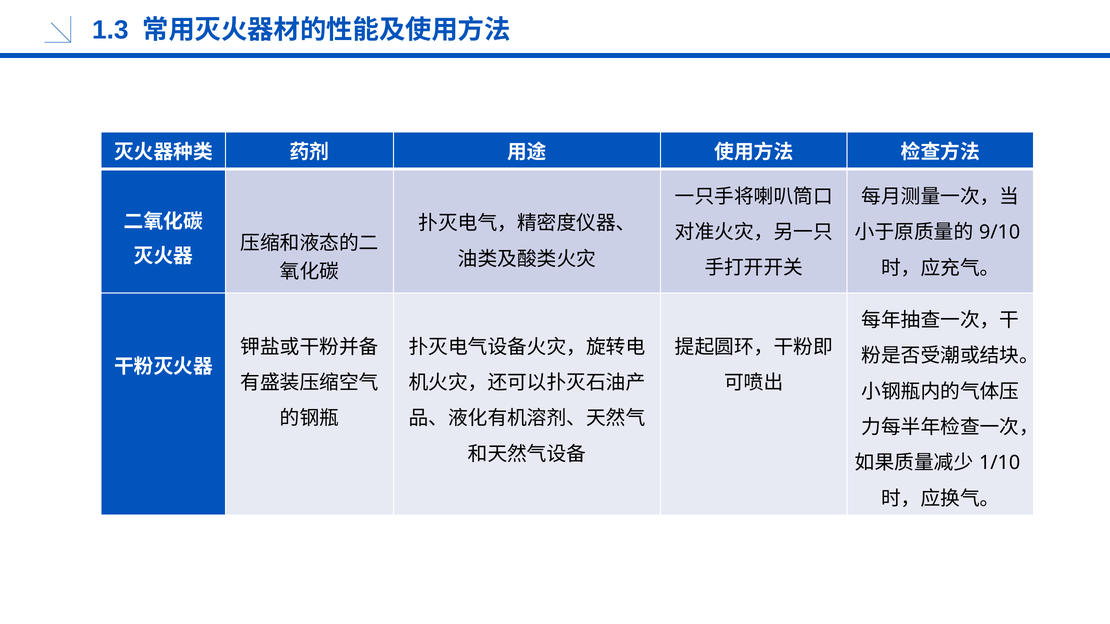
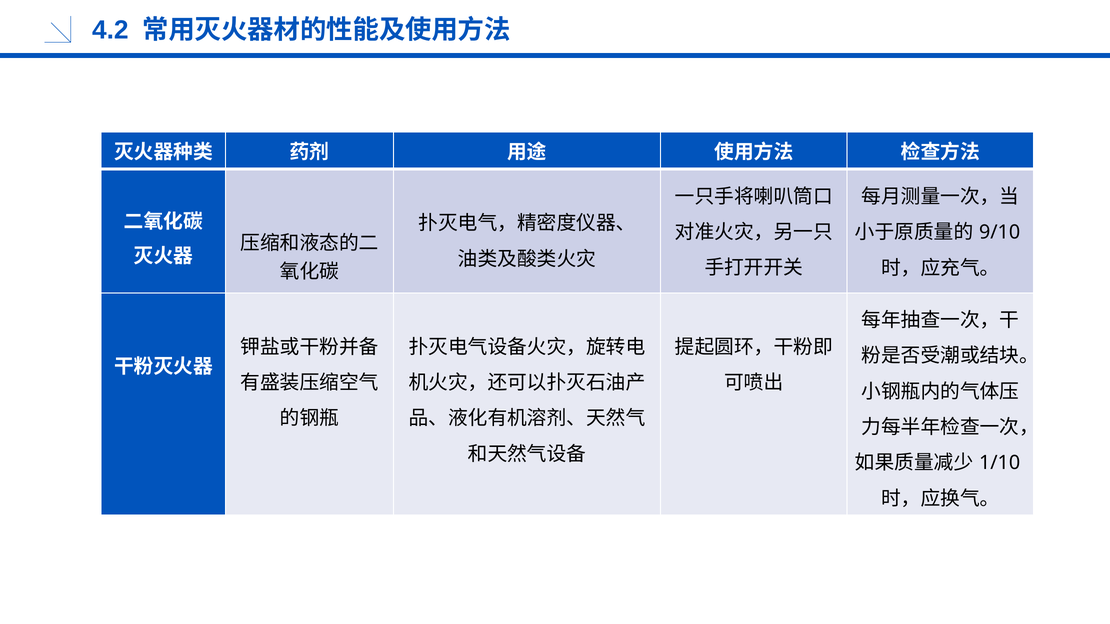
1.3: 1.3 -> 4.2
